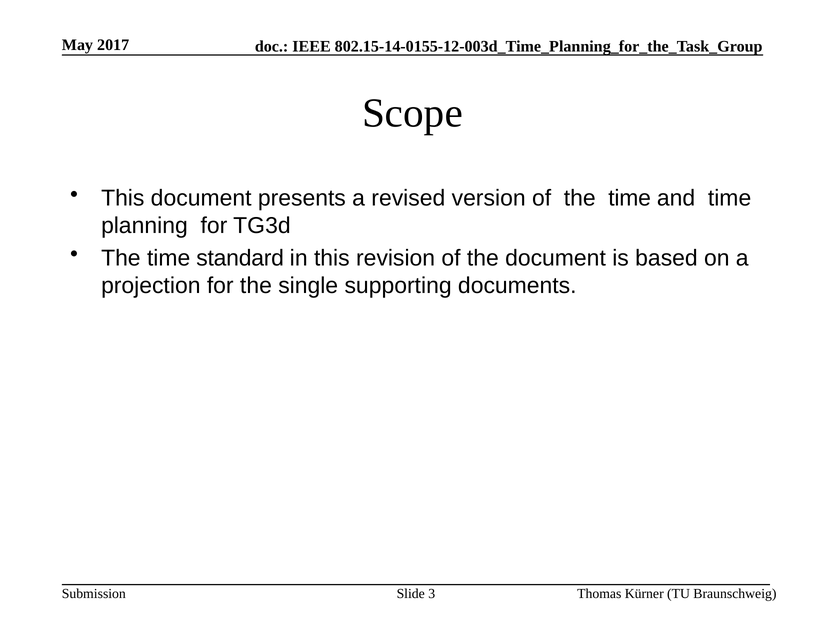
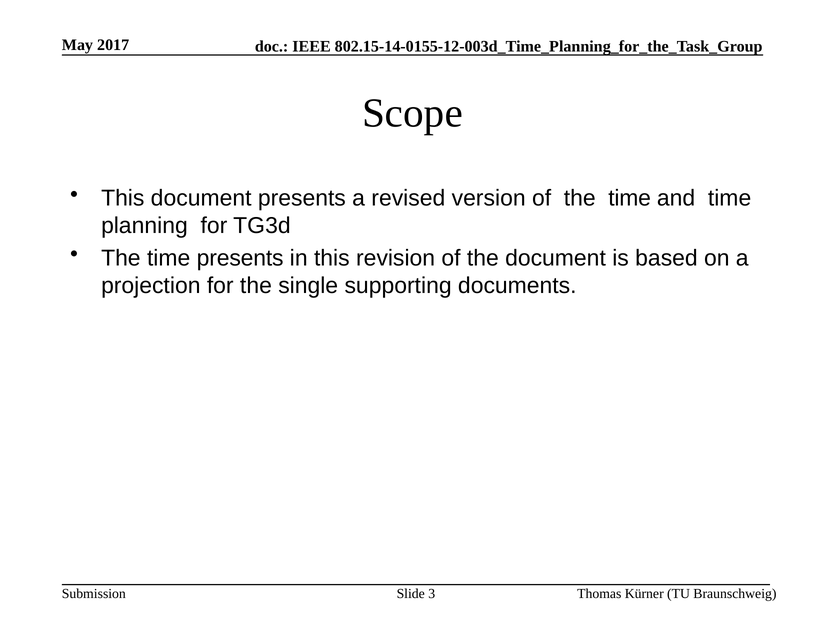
time standard: standard -> presents
